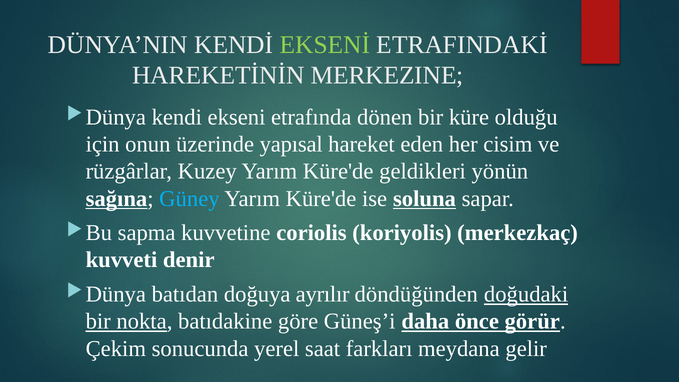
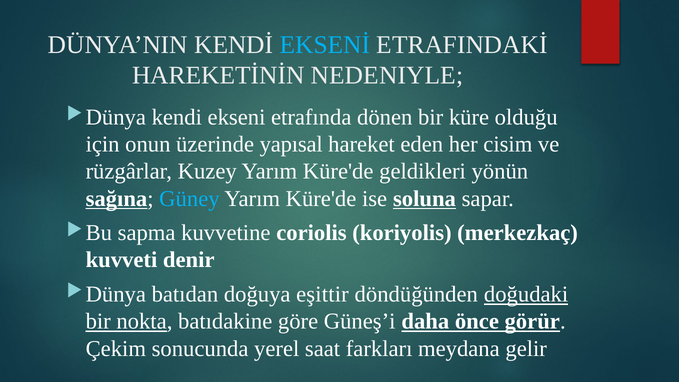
EKSENİ colour: light green -> light blue
MERKEZINE: MERKEZINE -> NEDENIYLE
ayrılır: ayrılır -> eşittir
